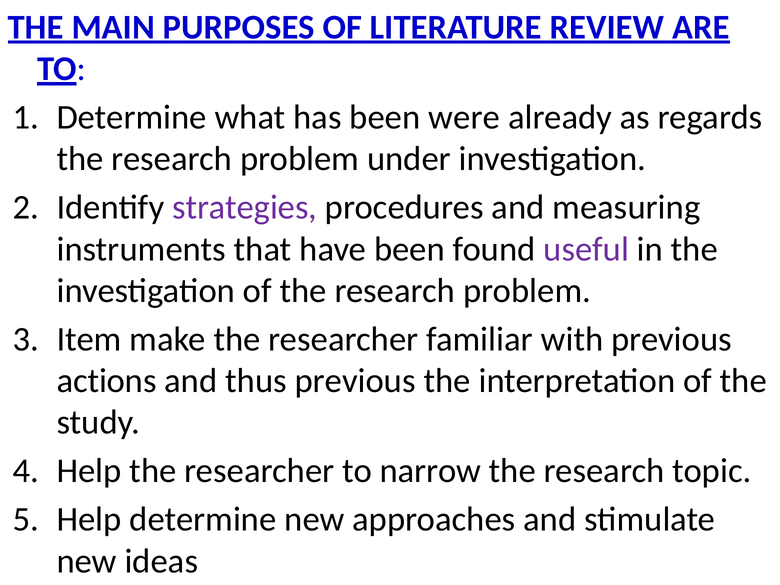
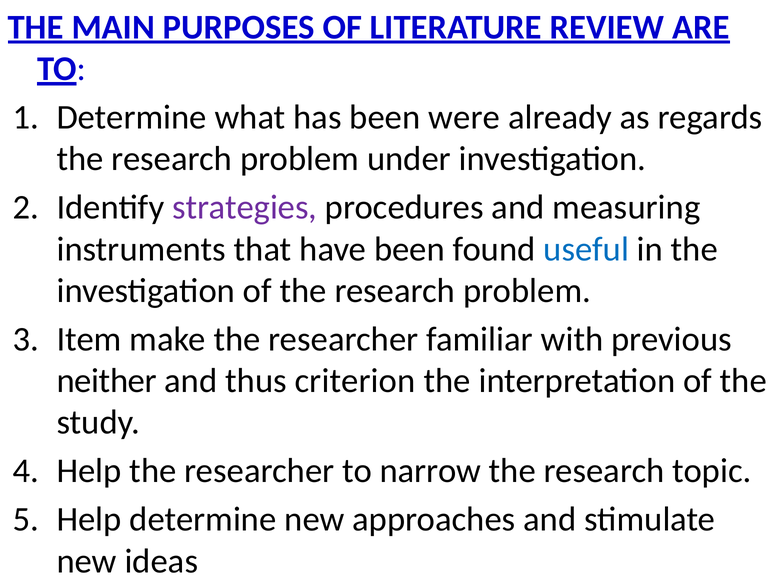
useful colour: purple -> blue
actions: actions -> neither
thus previous: previous -> criterion
